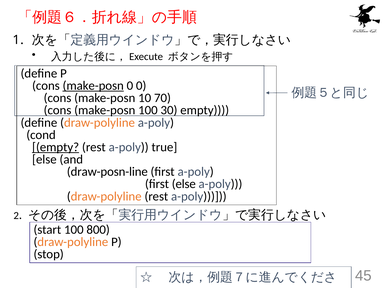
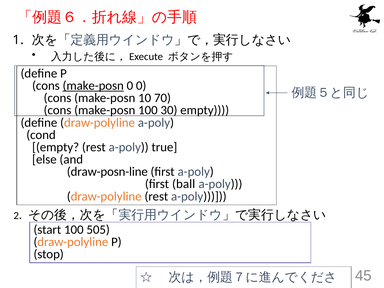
empty at (56, 147) underline: present -> none
first else: else -> ball
800: 800 -> 505
